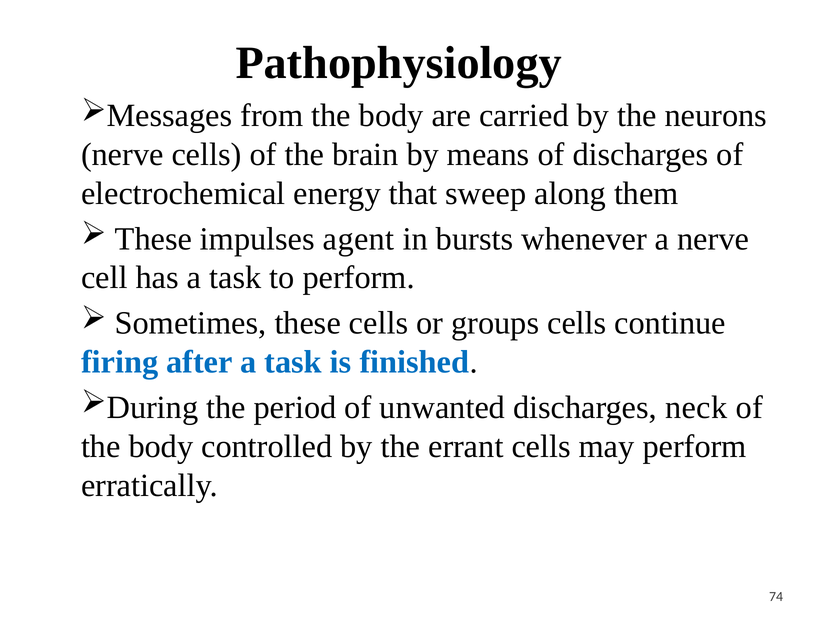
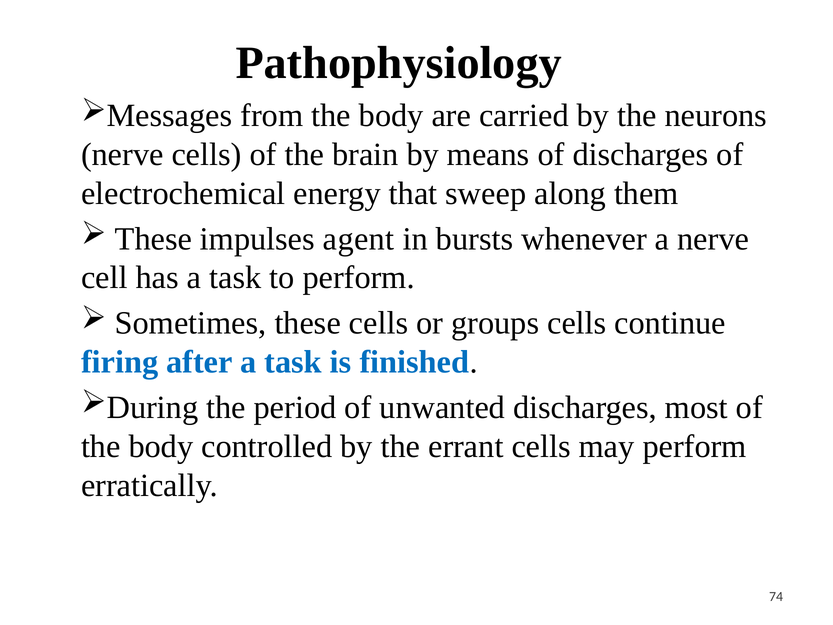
neck: neck -> most
